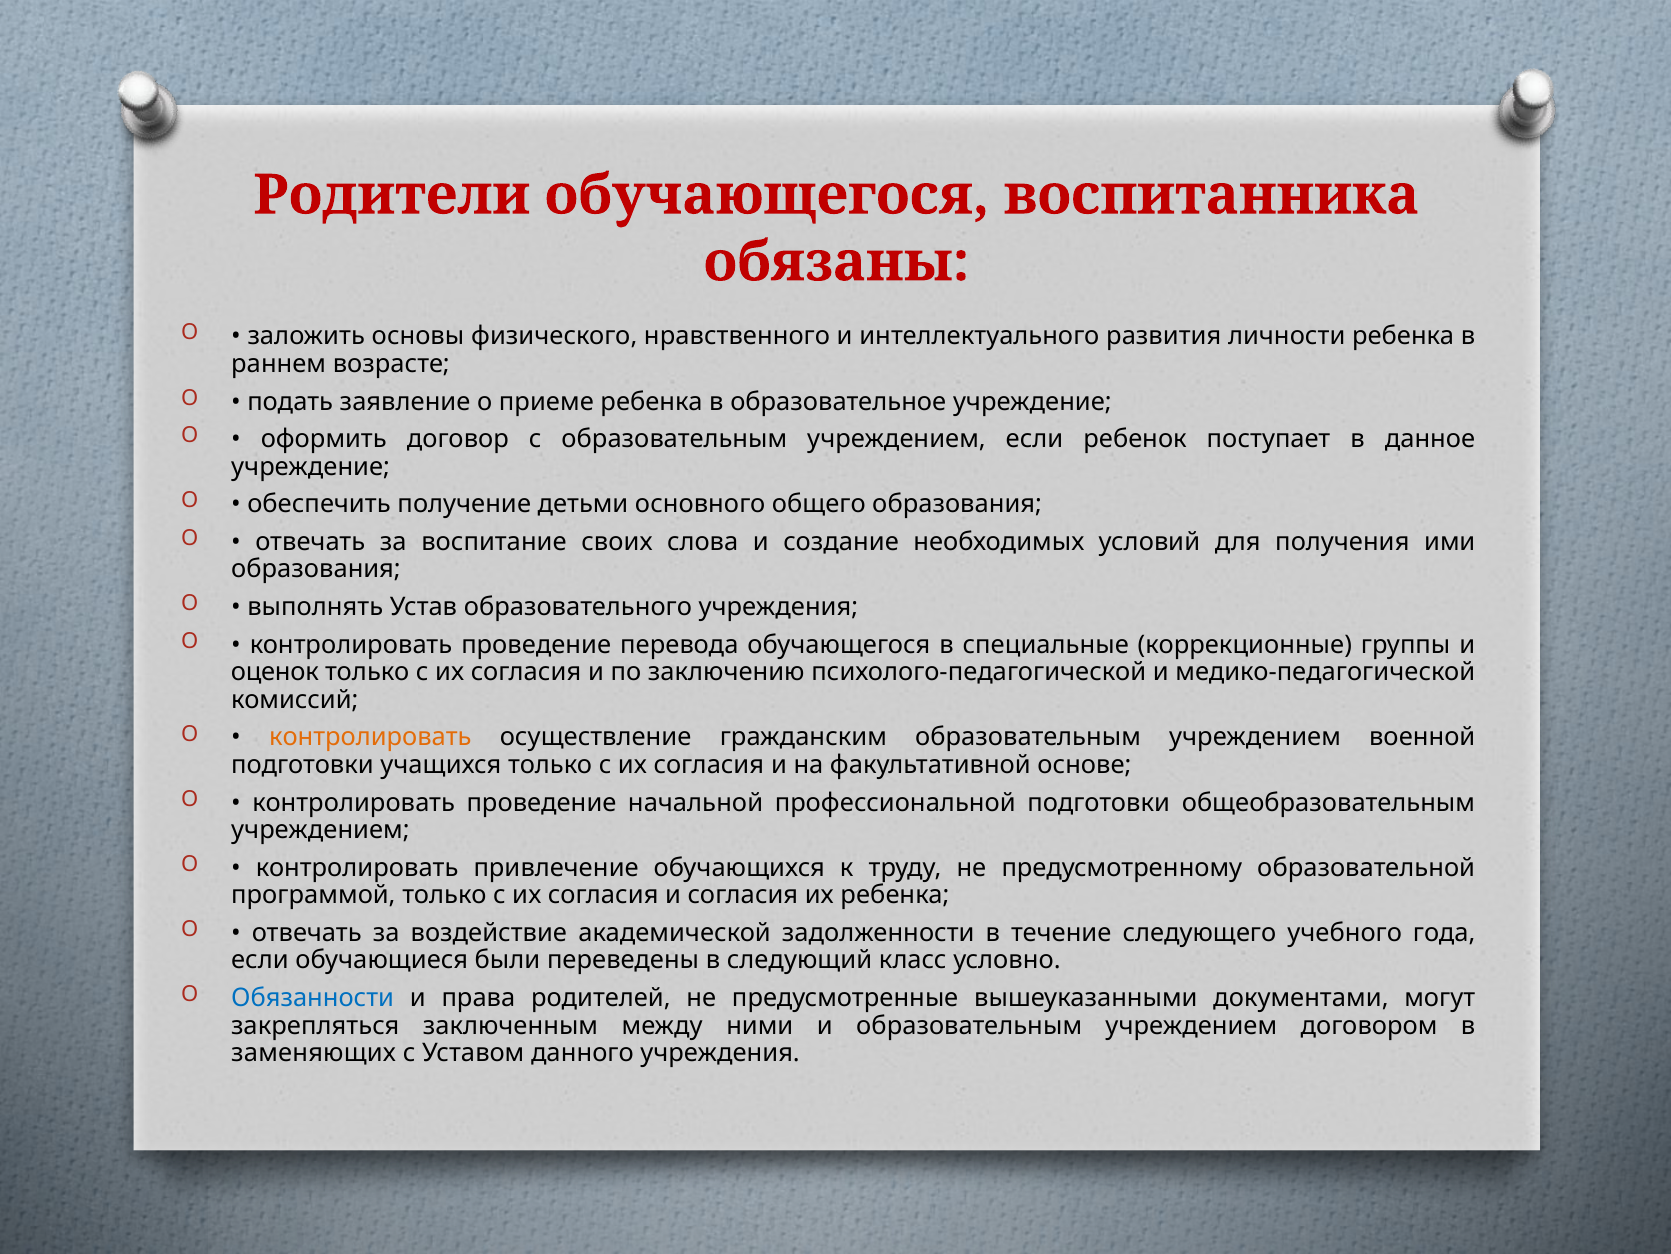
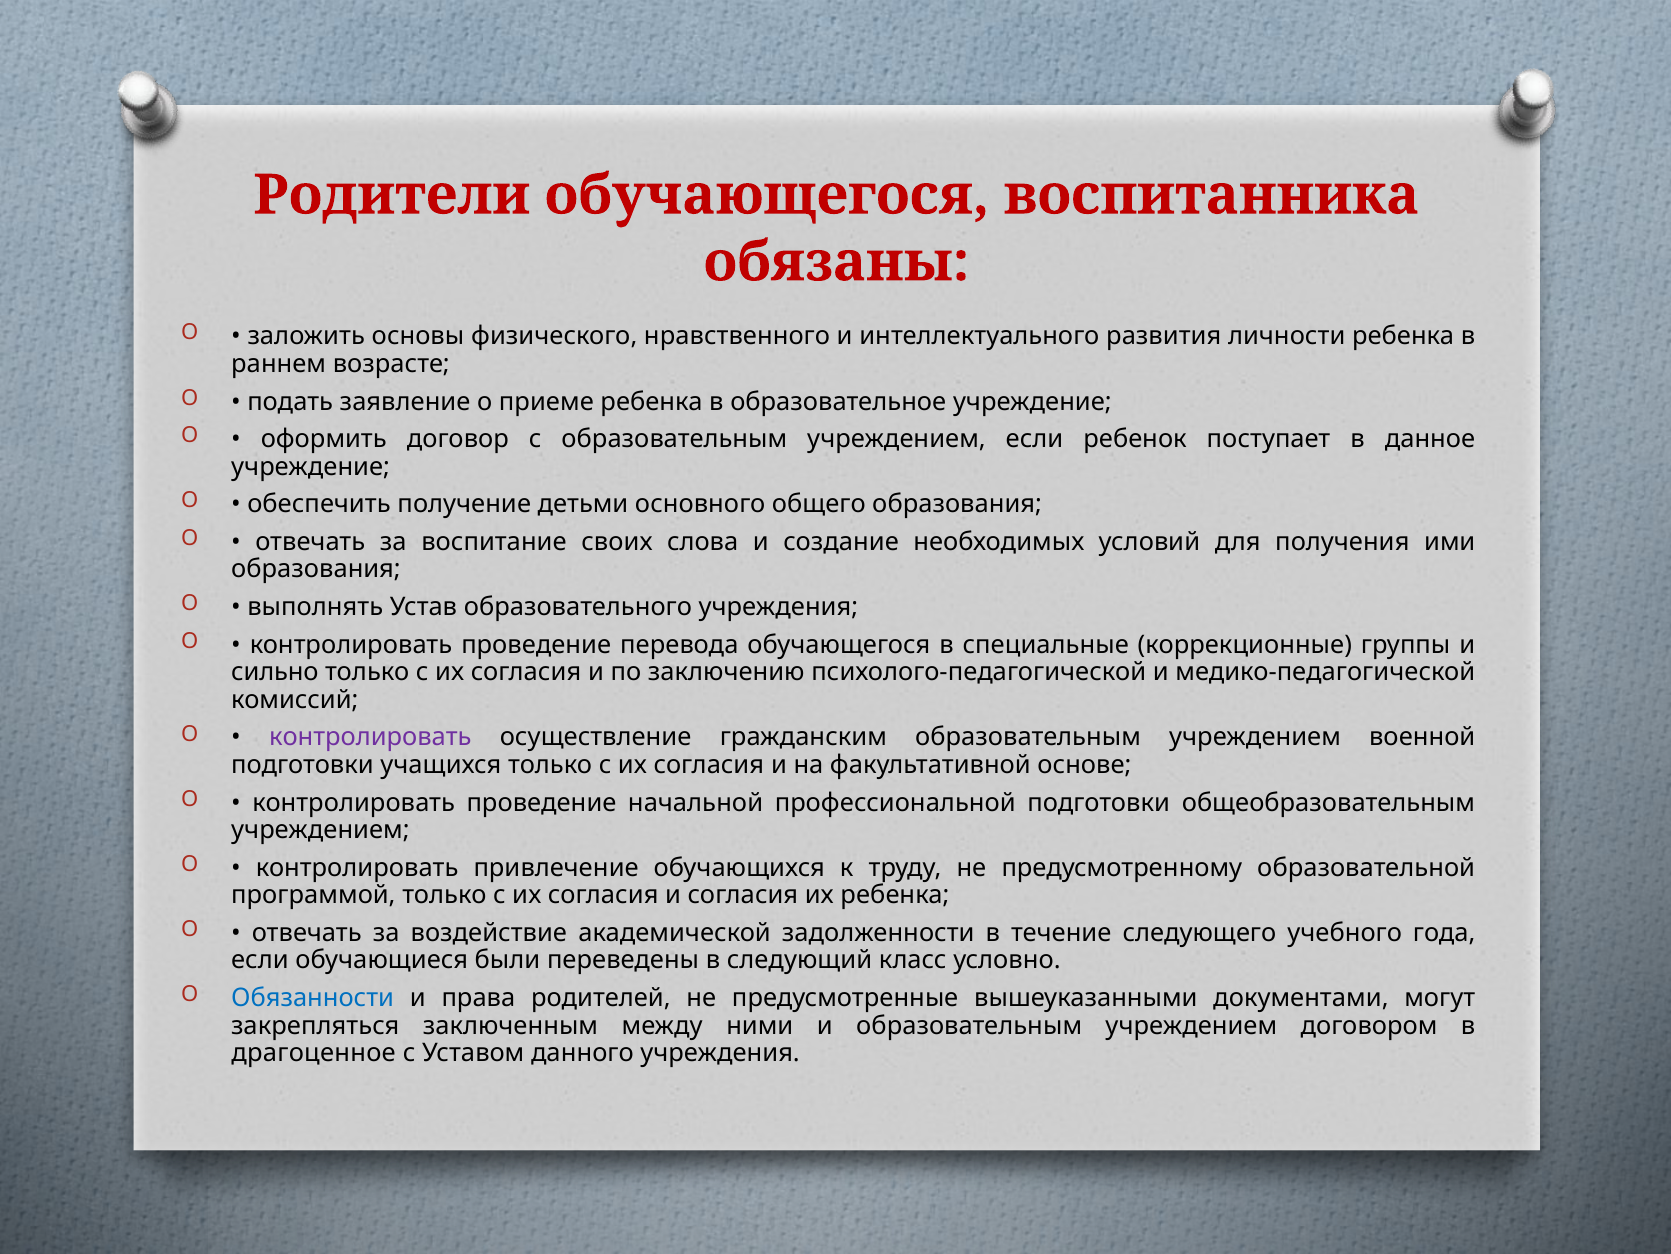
оценок: оценок -> сильно
контролировать at (370, 737) colour: orange -> purple
заменяющих: заменяющих -> драгоценное
